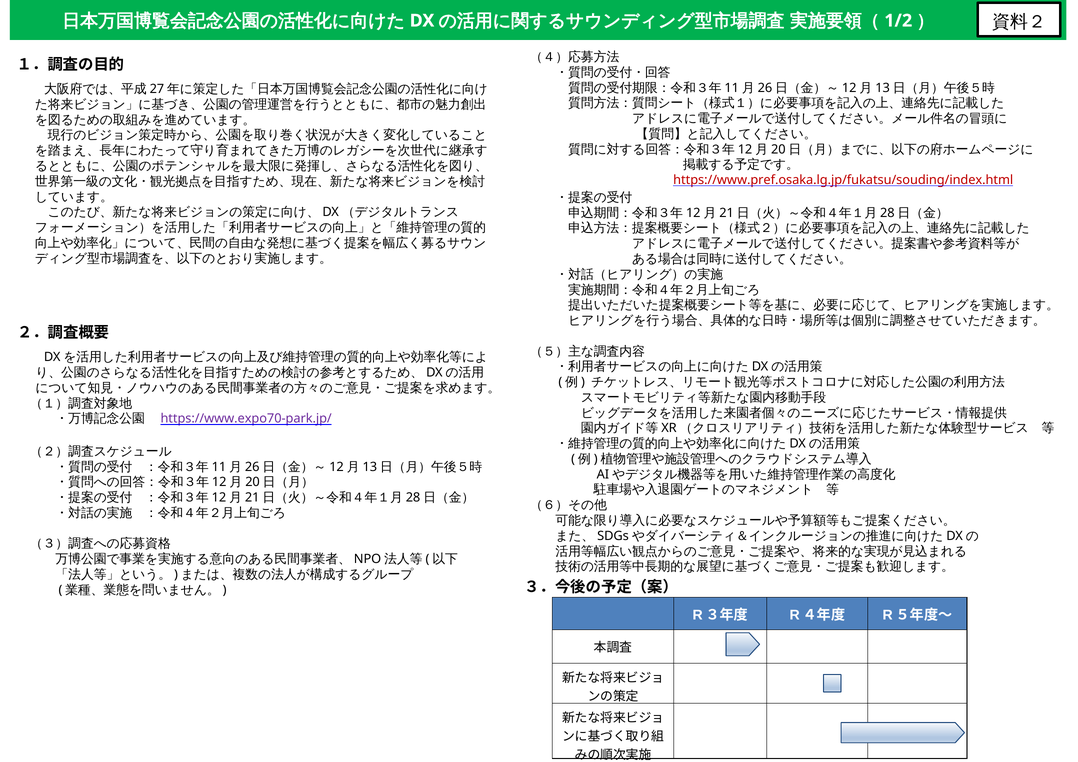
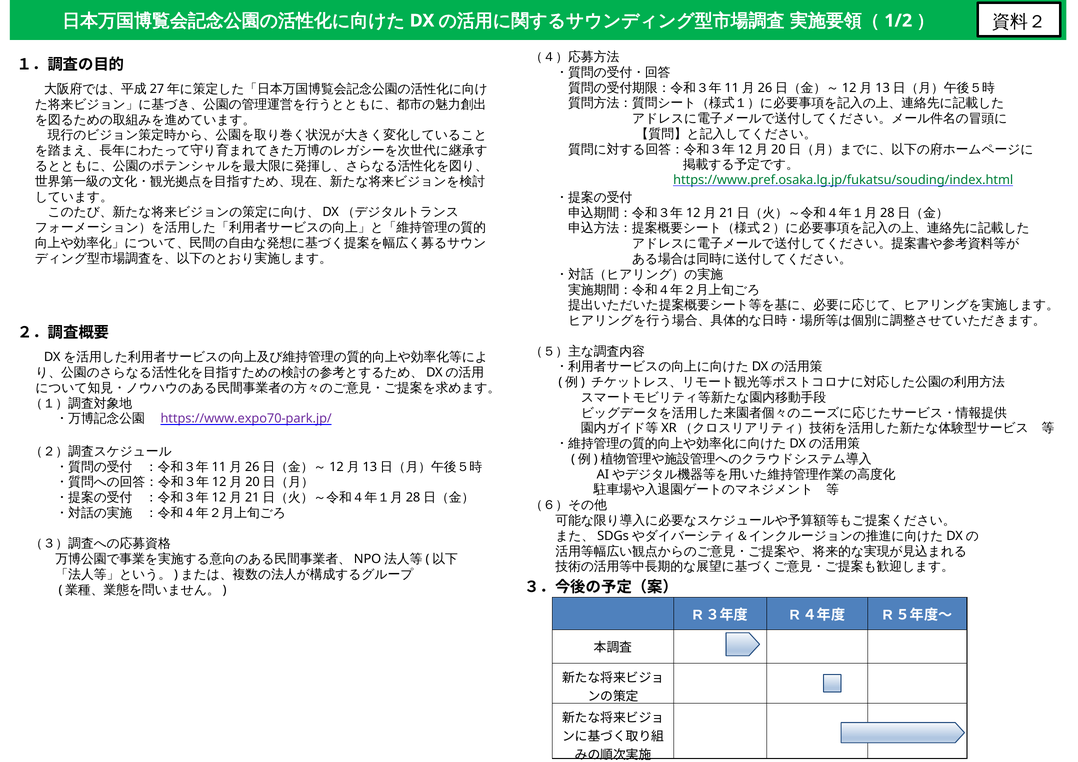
https://www.pref.osaka.lg.jp/fukatsu/souding/index.html colour: red -> green
